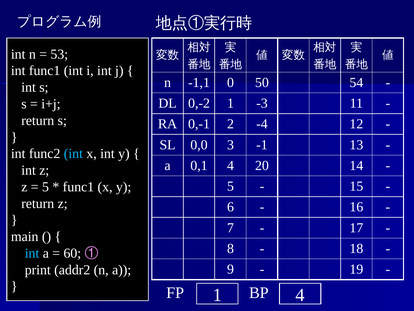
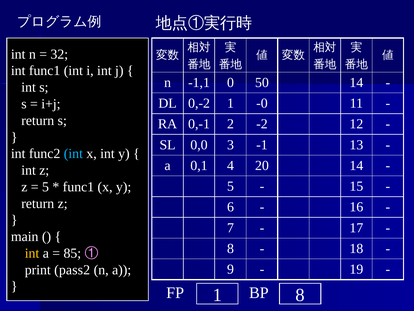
53: 53 -> 32
50 54: 54 -> 14
-3: -3 -> -0
-4: -4 -> -2
int at (32, 253) colour: light blue -> yellow
60: 60 -> 85
addr2: addr2 -> pass2
FP 4: 4 -> 8
